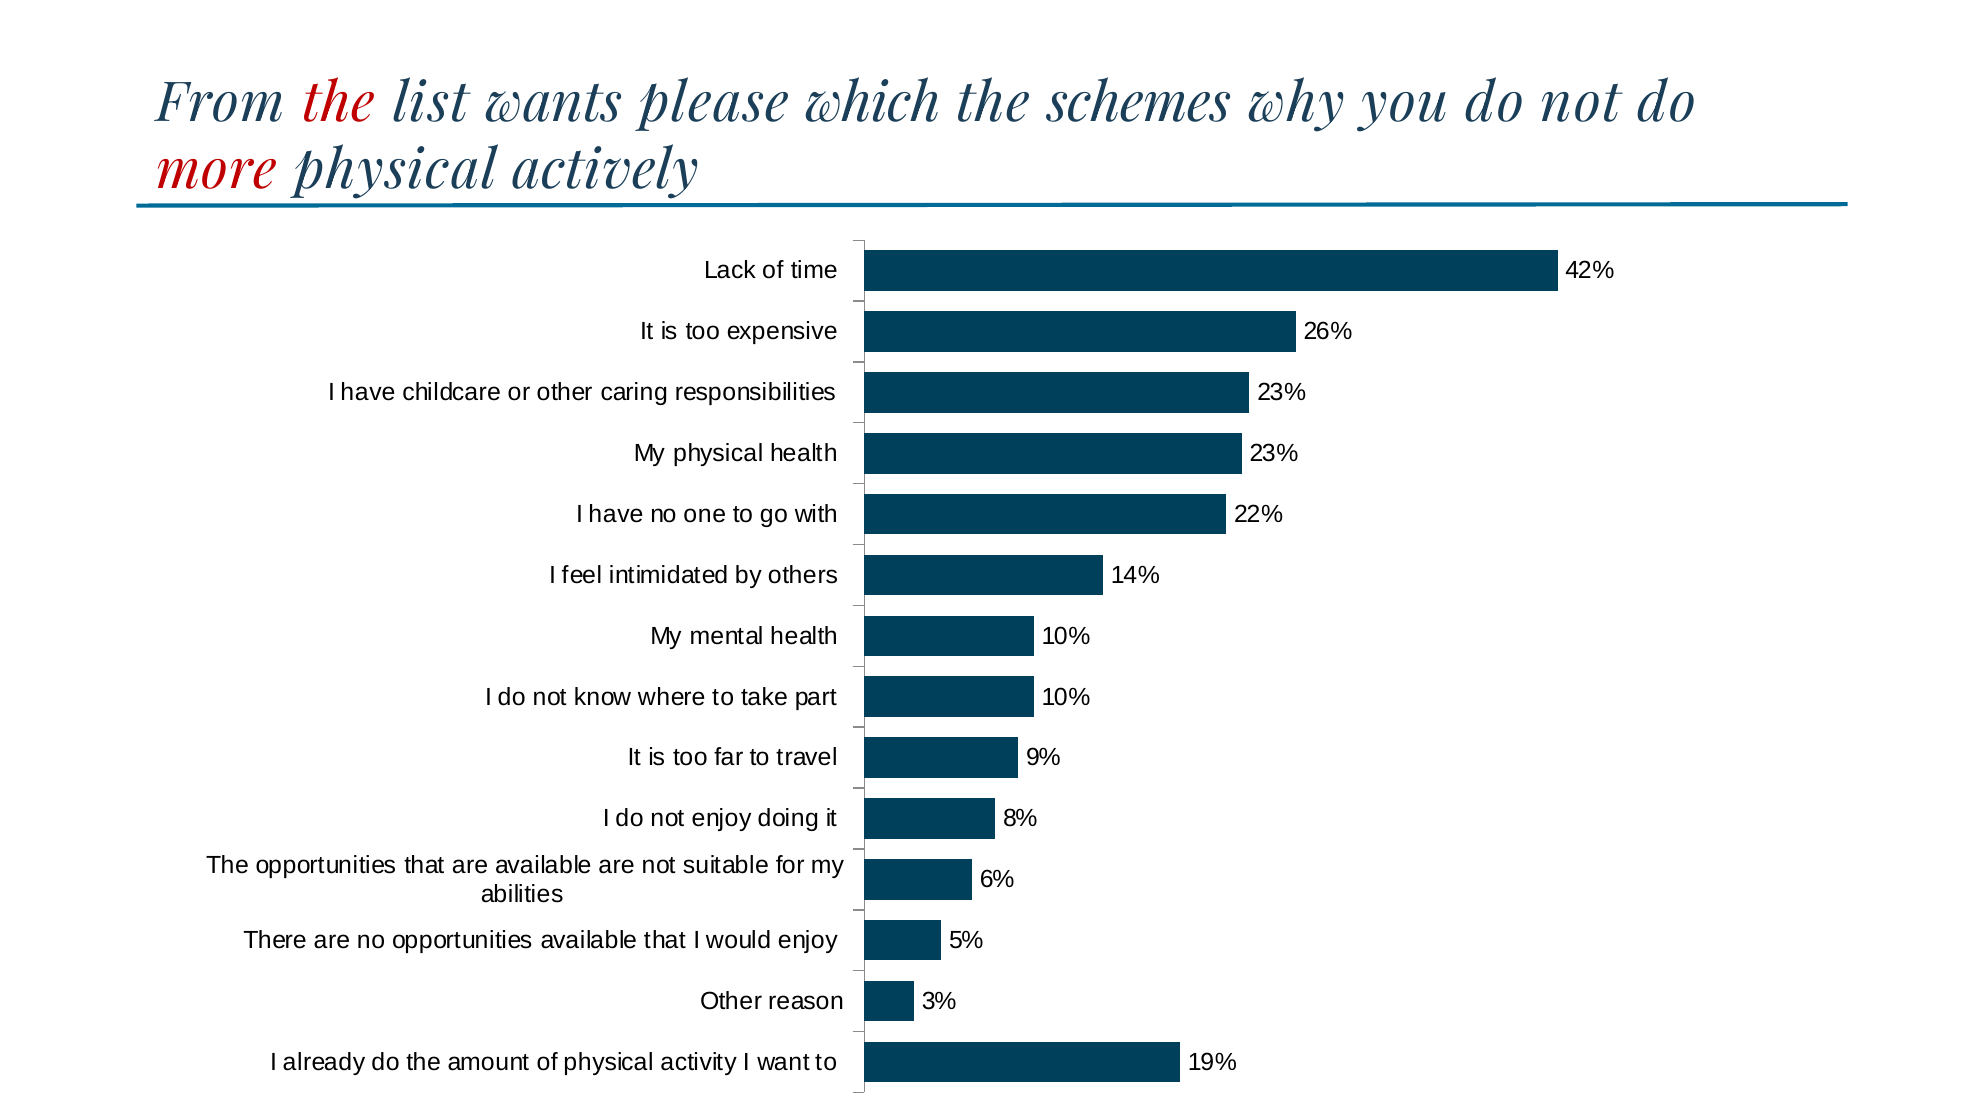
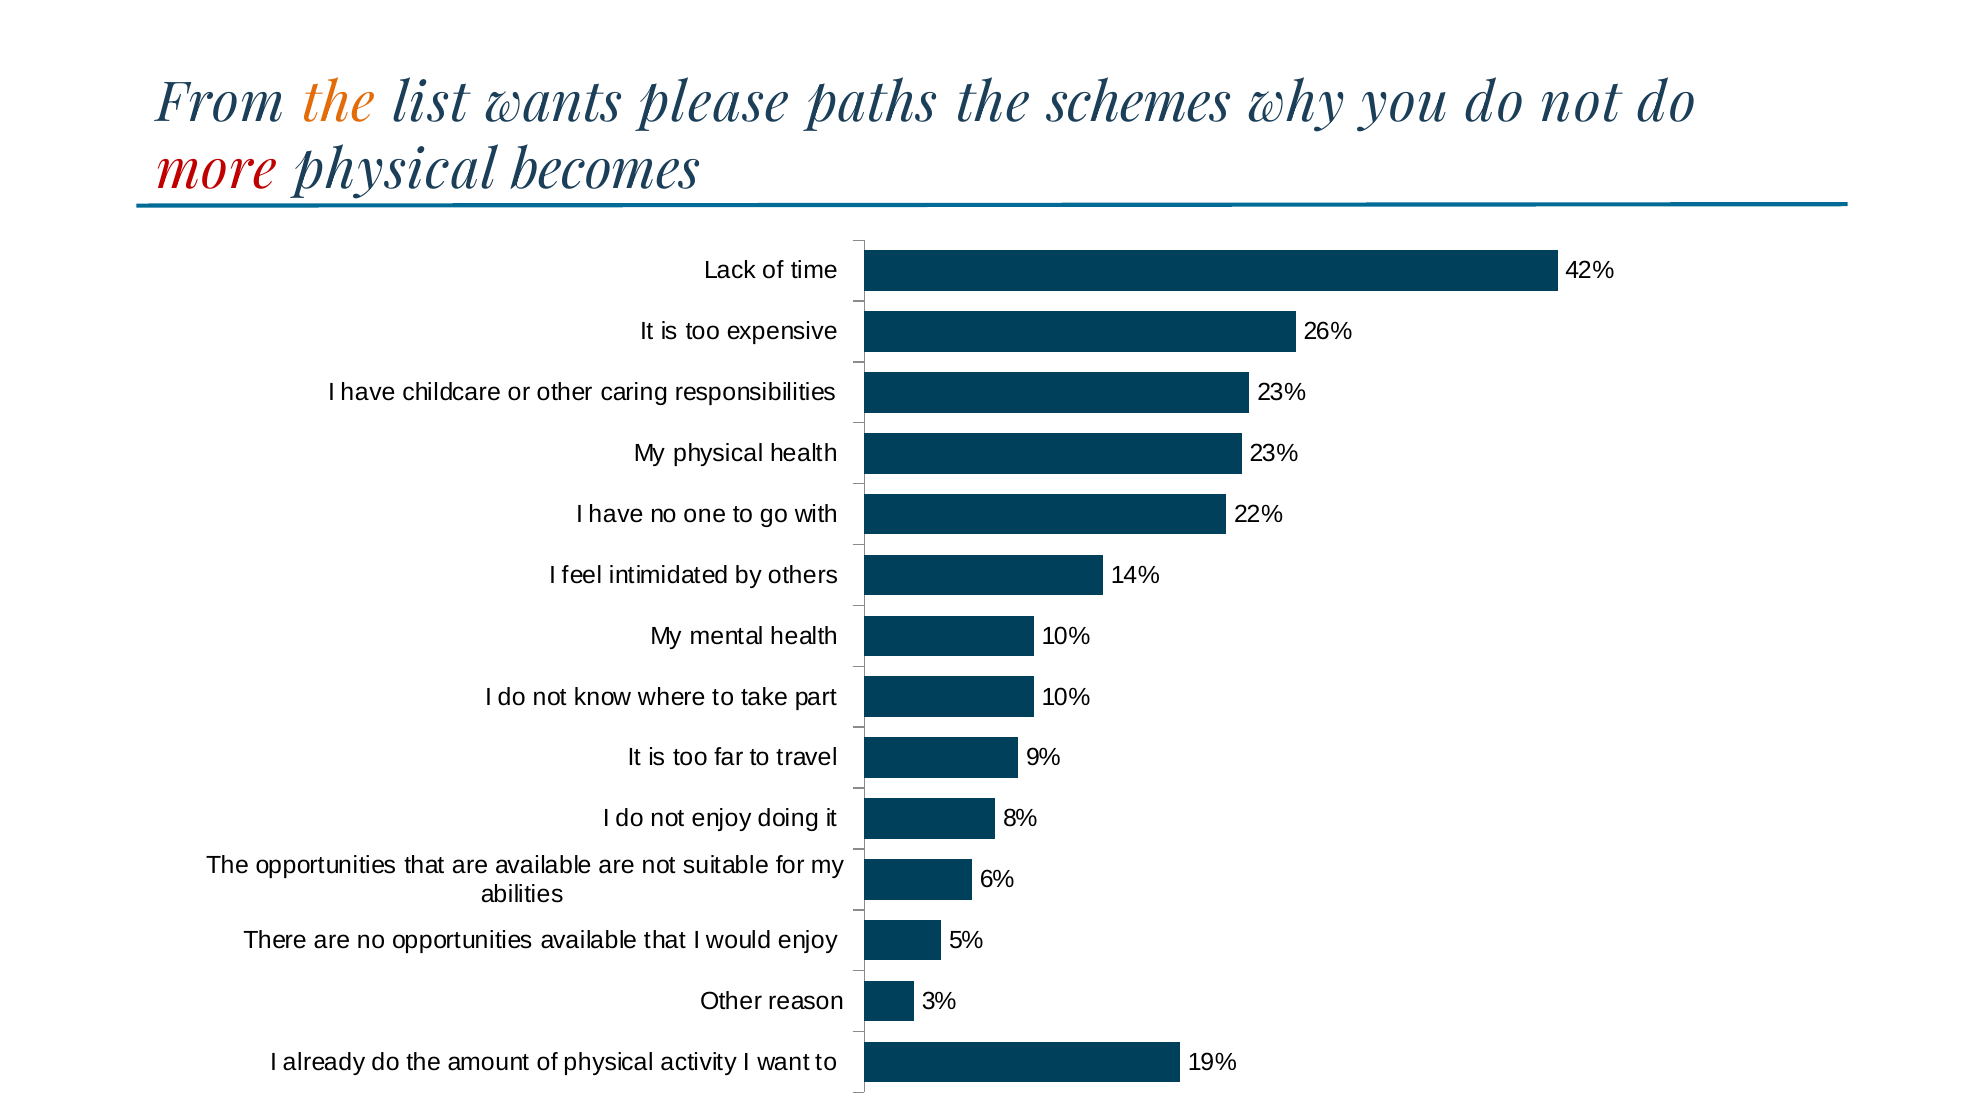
the at (339, 103) colour: red -> orange
which: which -> paths
actively: actively -> becomes
